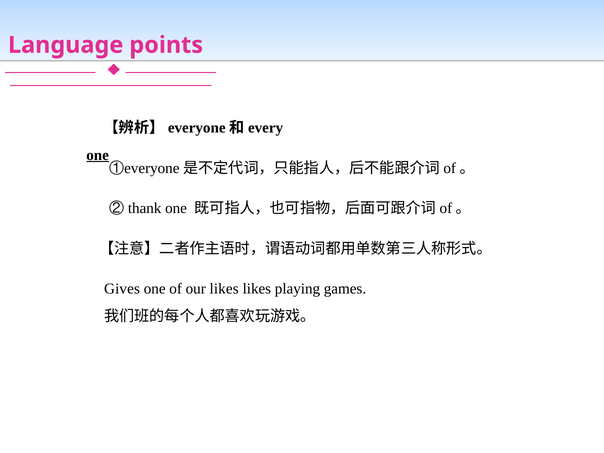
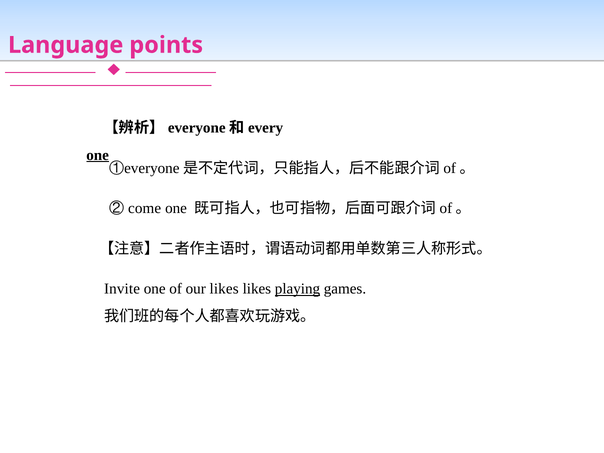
thank: thank -> come
Gives: Gives -> Invite
playing underline: none -> present
